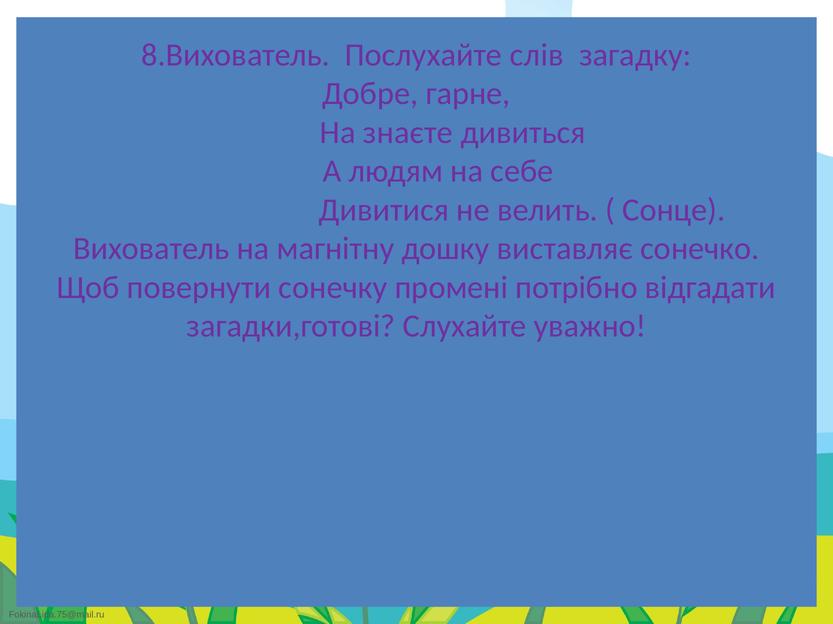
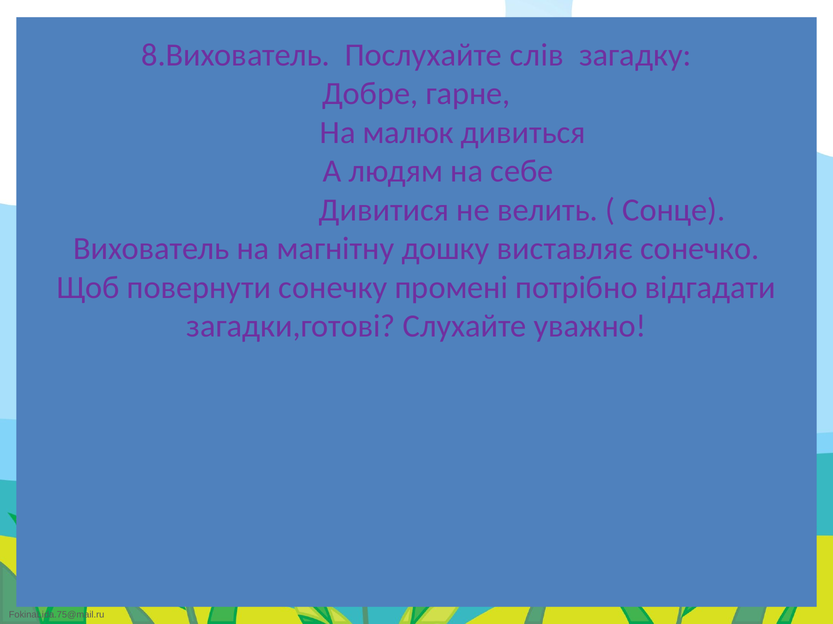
знаєте: знаєте -> малюк
